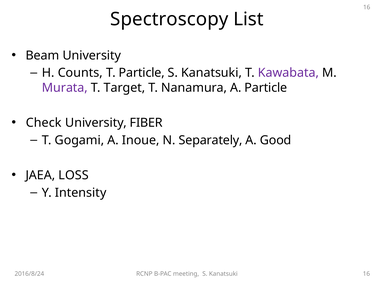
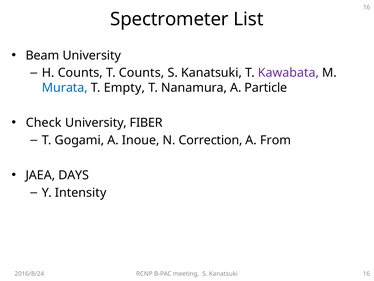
Spectroscopy: Spectroscopy -> Spectrometer
T Particle: Particle -> Counts
Murata colour: purple -> blue
Target: Target -> Empty
Separately: Separately -> Correction
Good: Good -> From
LOSS: LOSS -> DAYS
